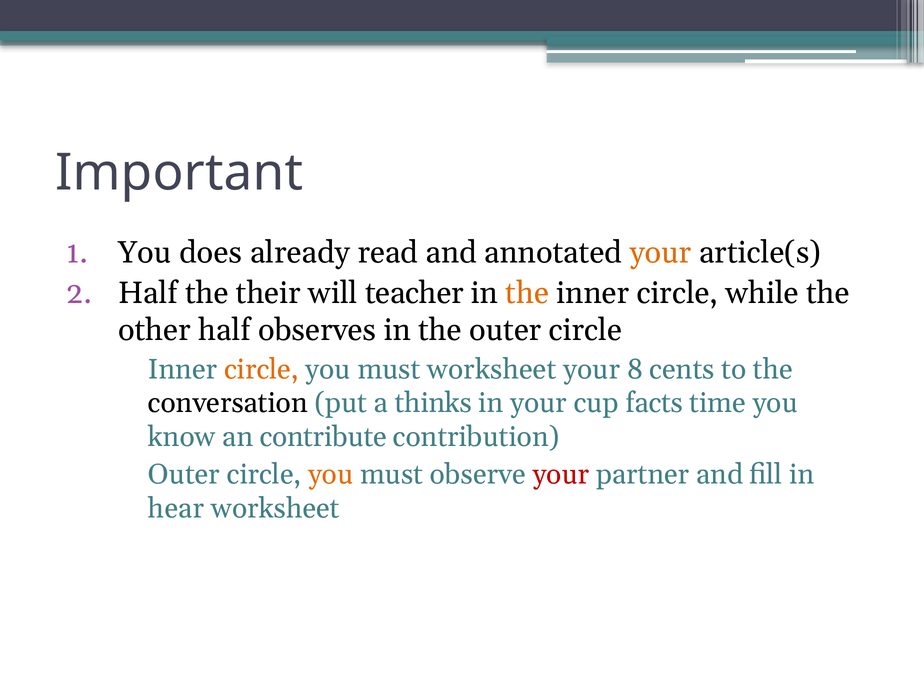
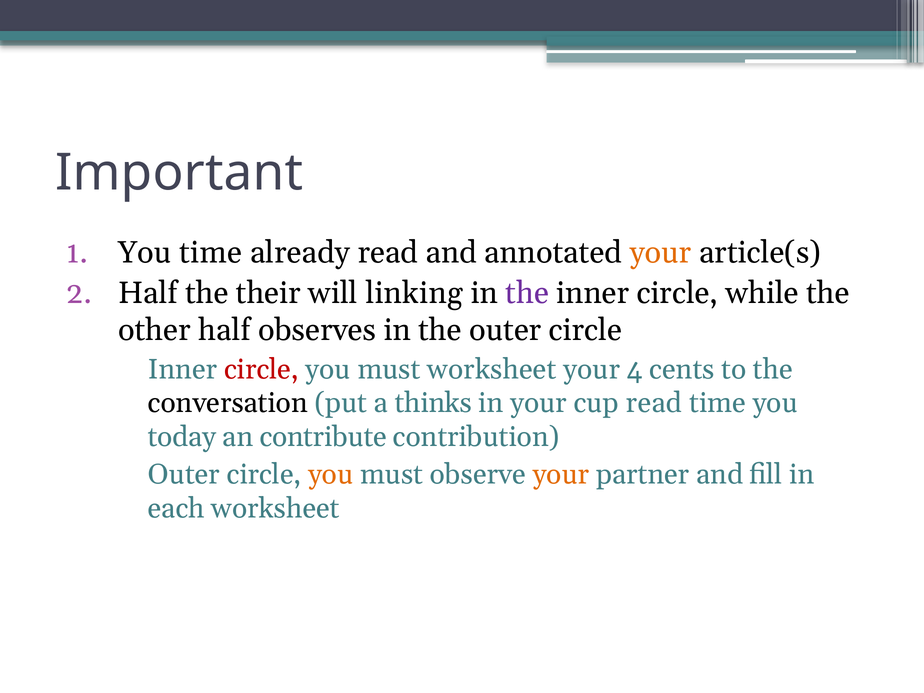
You does: does -> time
teacher: teacher -> linking
the at (527, 293) colour: orange -> purple
circle at (261, 369) colour: orange -> red
8: 8 -> 4
cup facts: facts -> read
know: know -> today
your at (561, 475) colour: red -> orange
hear: hear -> each
